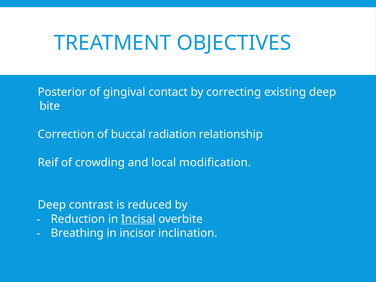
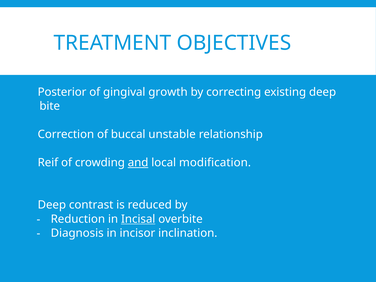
contact: contact -> growth
radiation: radiation -> unstable
and underline: none -> present
Breathing: Breathing -> Diagnosis
